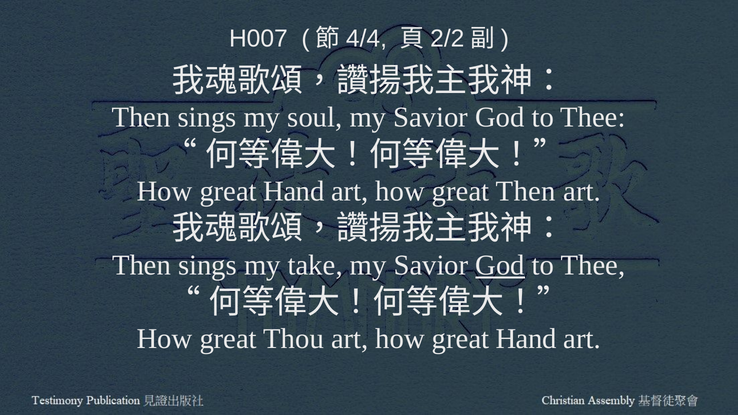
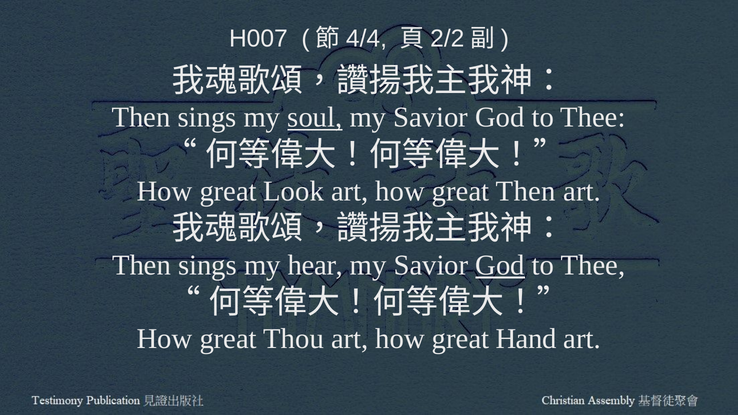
soul underline: none -> present
Hand at (294, 191): Hand -> Look
take: take -> hear
